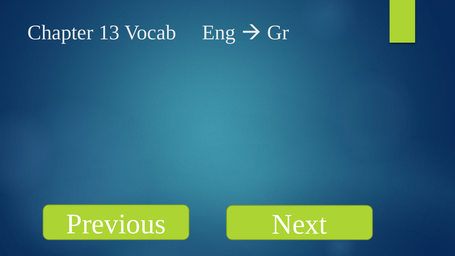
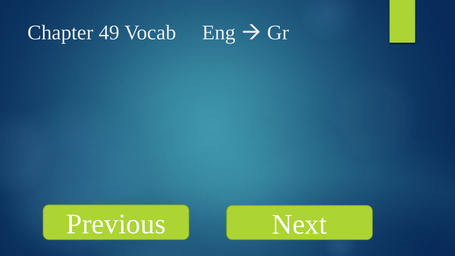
13: 13 -> 49
